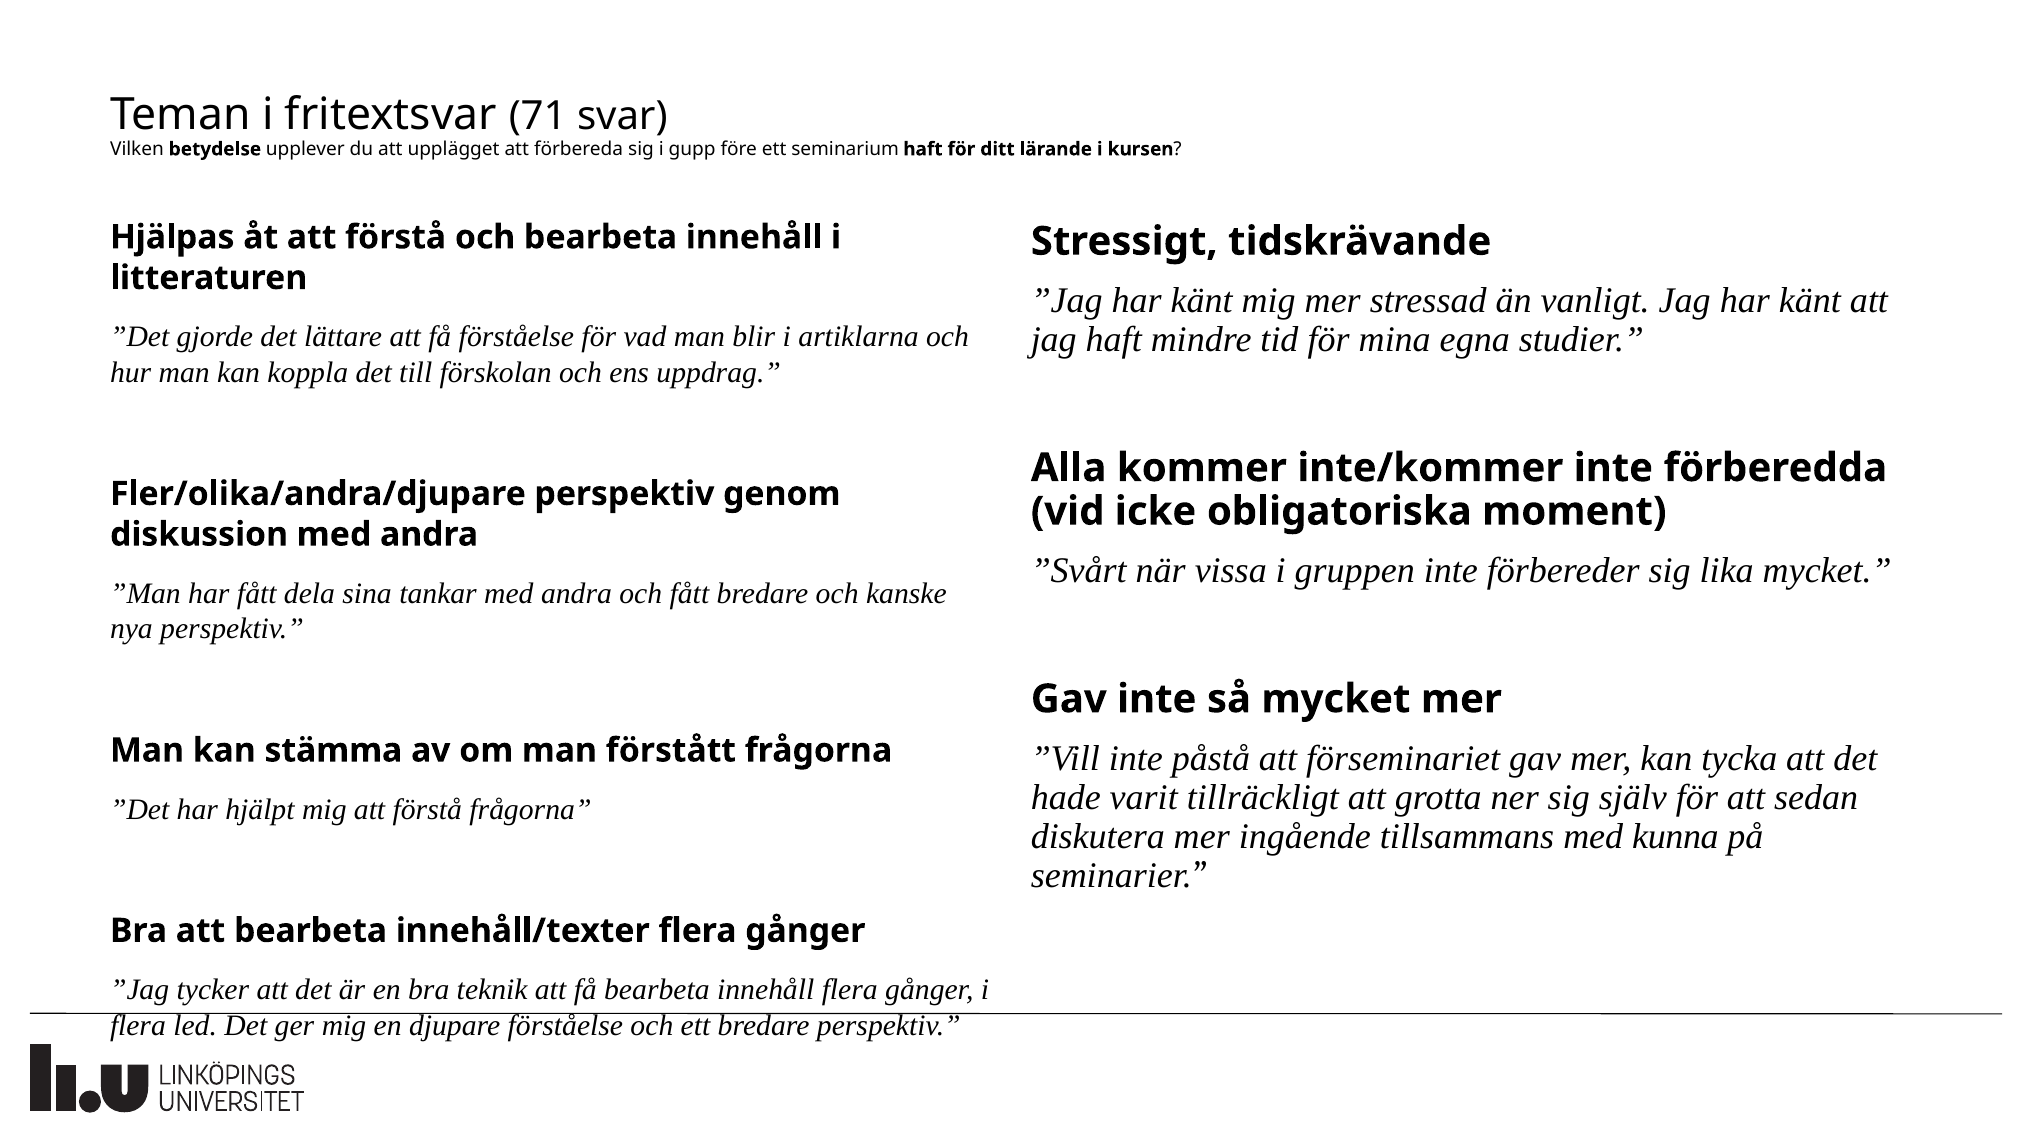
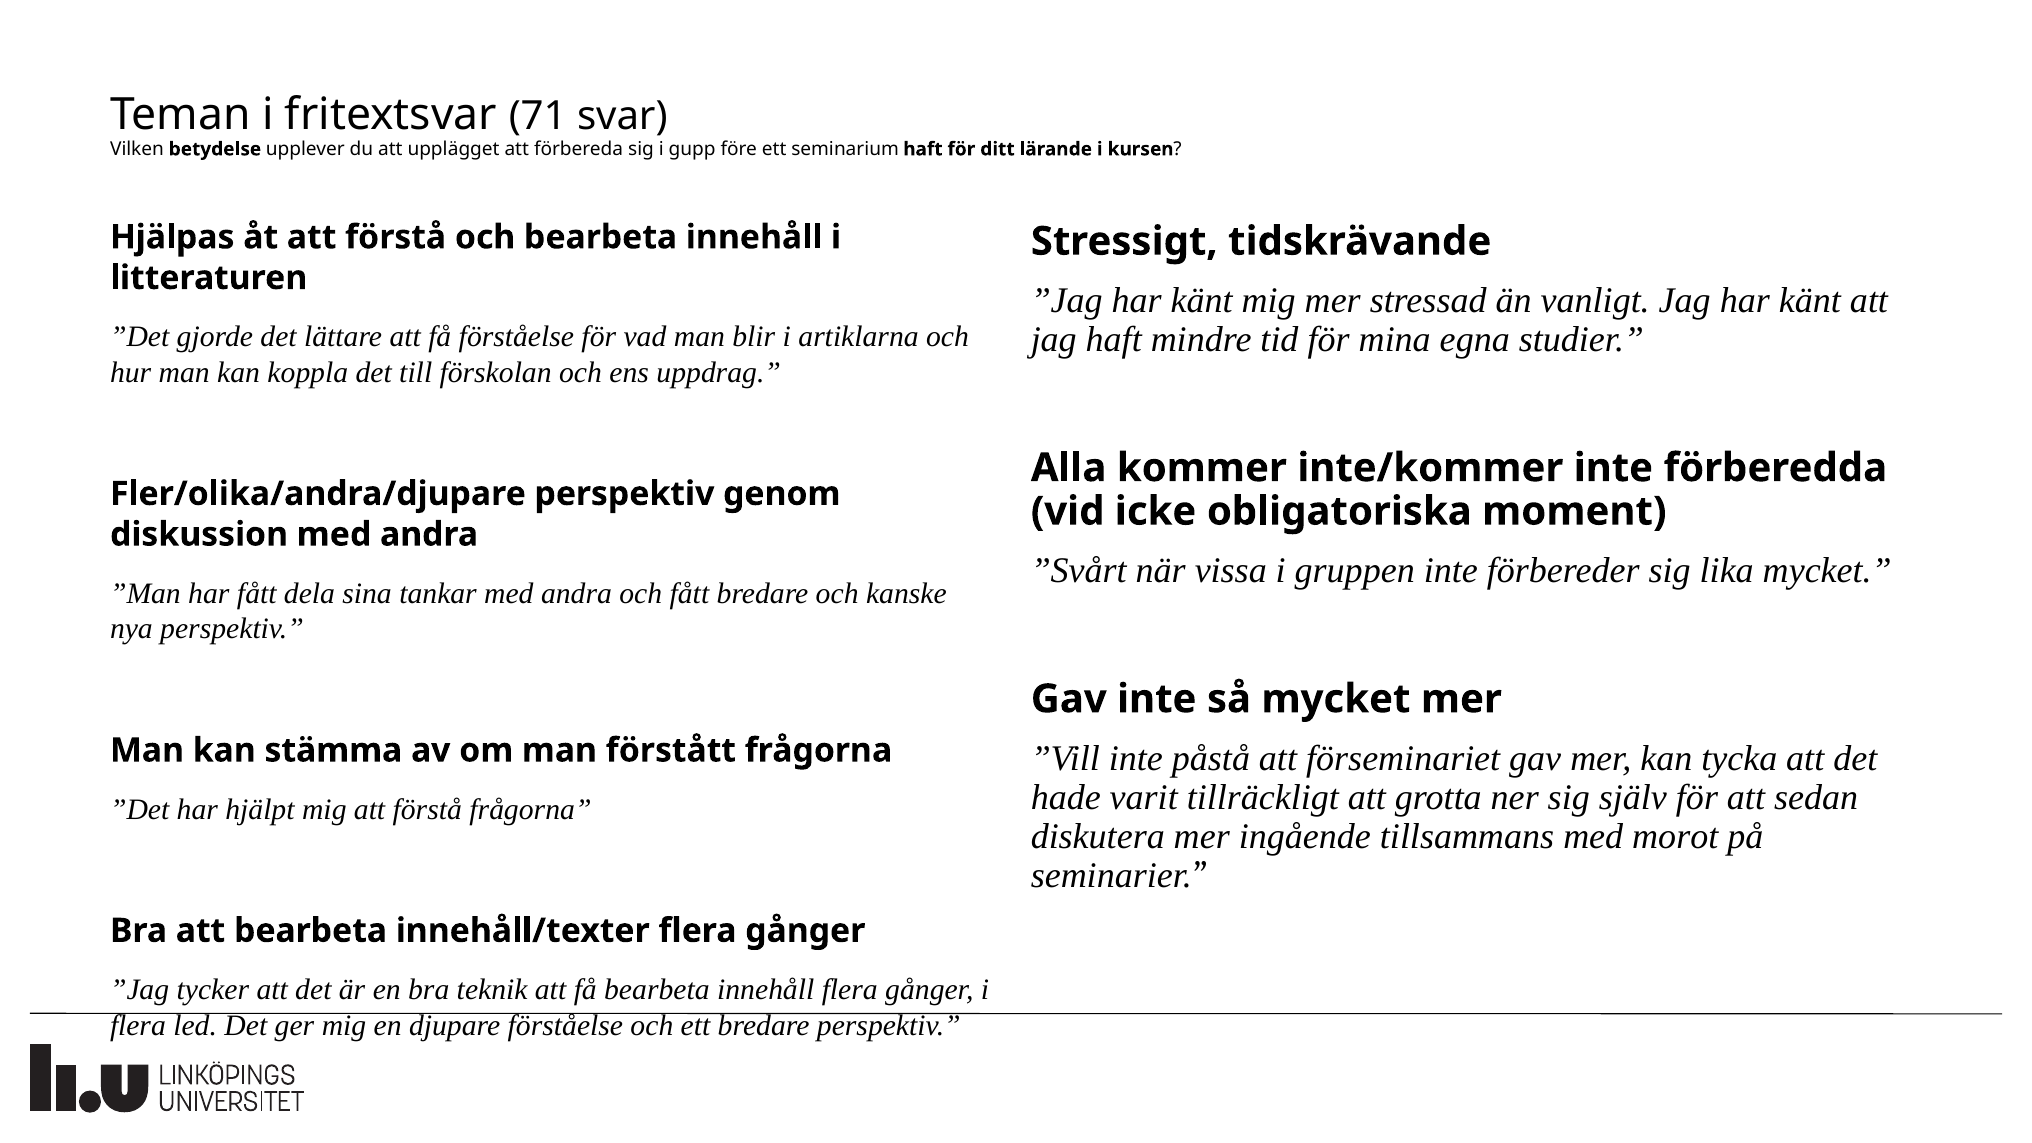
kunna: kunna -> morot
